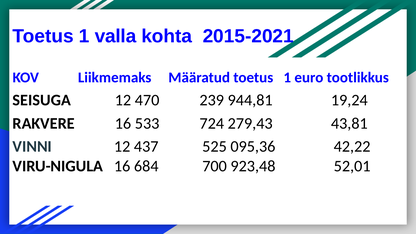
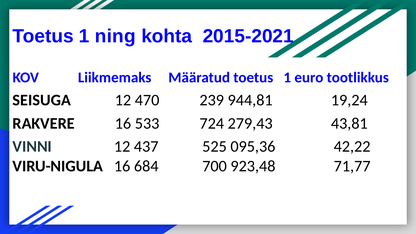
valla: valla -> ning
52,01: 52,01 -> 71,77
